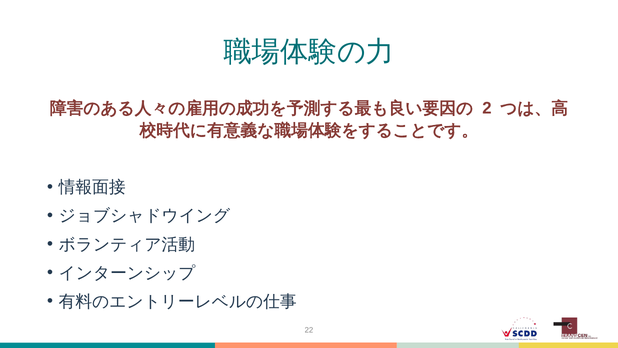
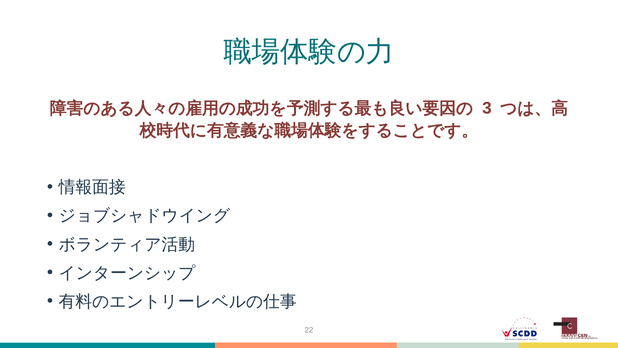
2: 2 -> 3
